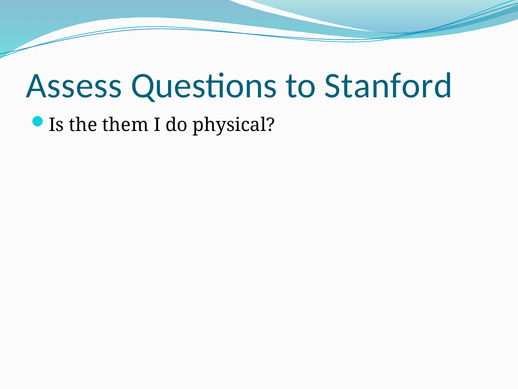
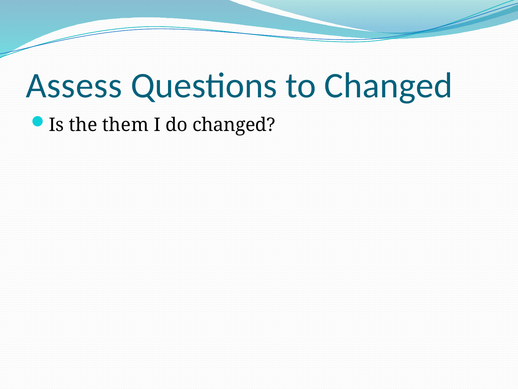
to Stanford: Stanford -> Changed
do physical: physical -> changed
